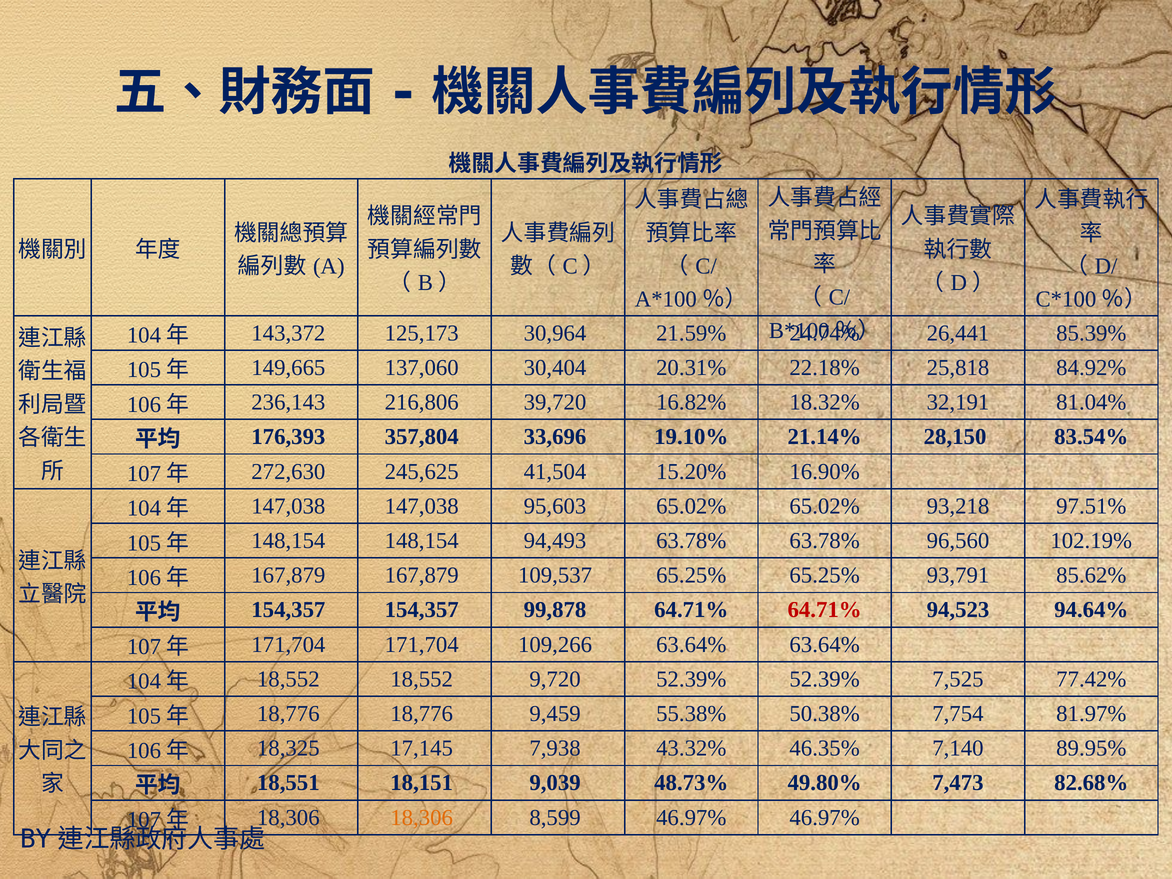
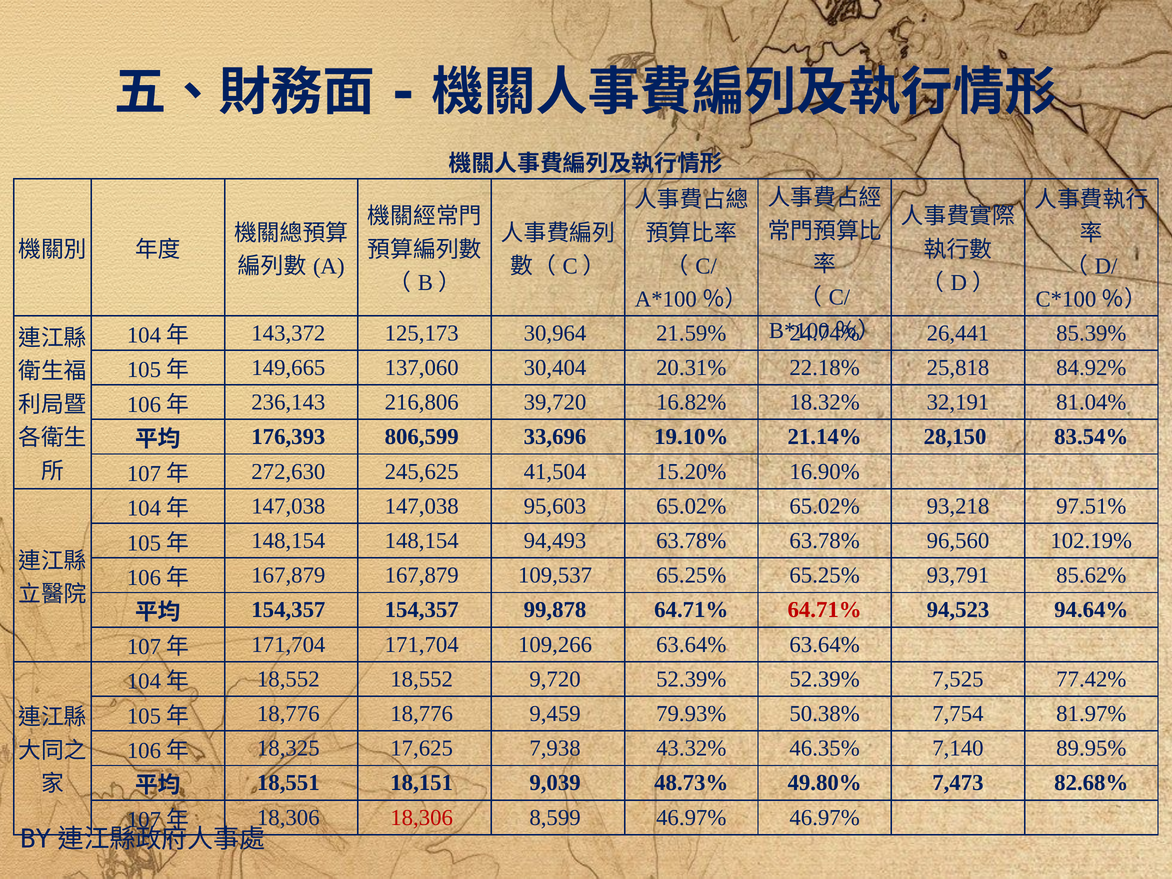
357,804: 357,804 -> 806,599
55.38%: 55.38% -> 79.93%
17,145: 17,145 -> 17,625
18,306 at (422, 818) colour: orange -> red
